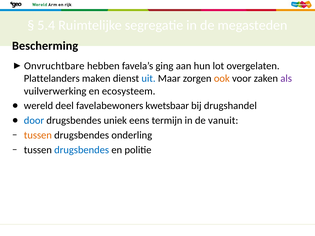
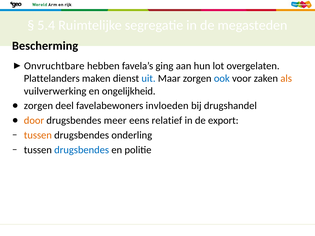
ook colour: orange -> blue
als colour: purple -> orange
ecosysteem: ecosysteem -> ongelijkheid
wereld at (38, 106): wereld -> zorgen
kwetsbaar: kwetsbaar -> invloeden
door colour: blue -> orange
uniek: uniek -> meer
termijn: termijn -> relatief
vanuit: vanuit -> export
